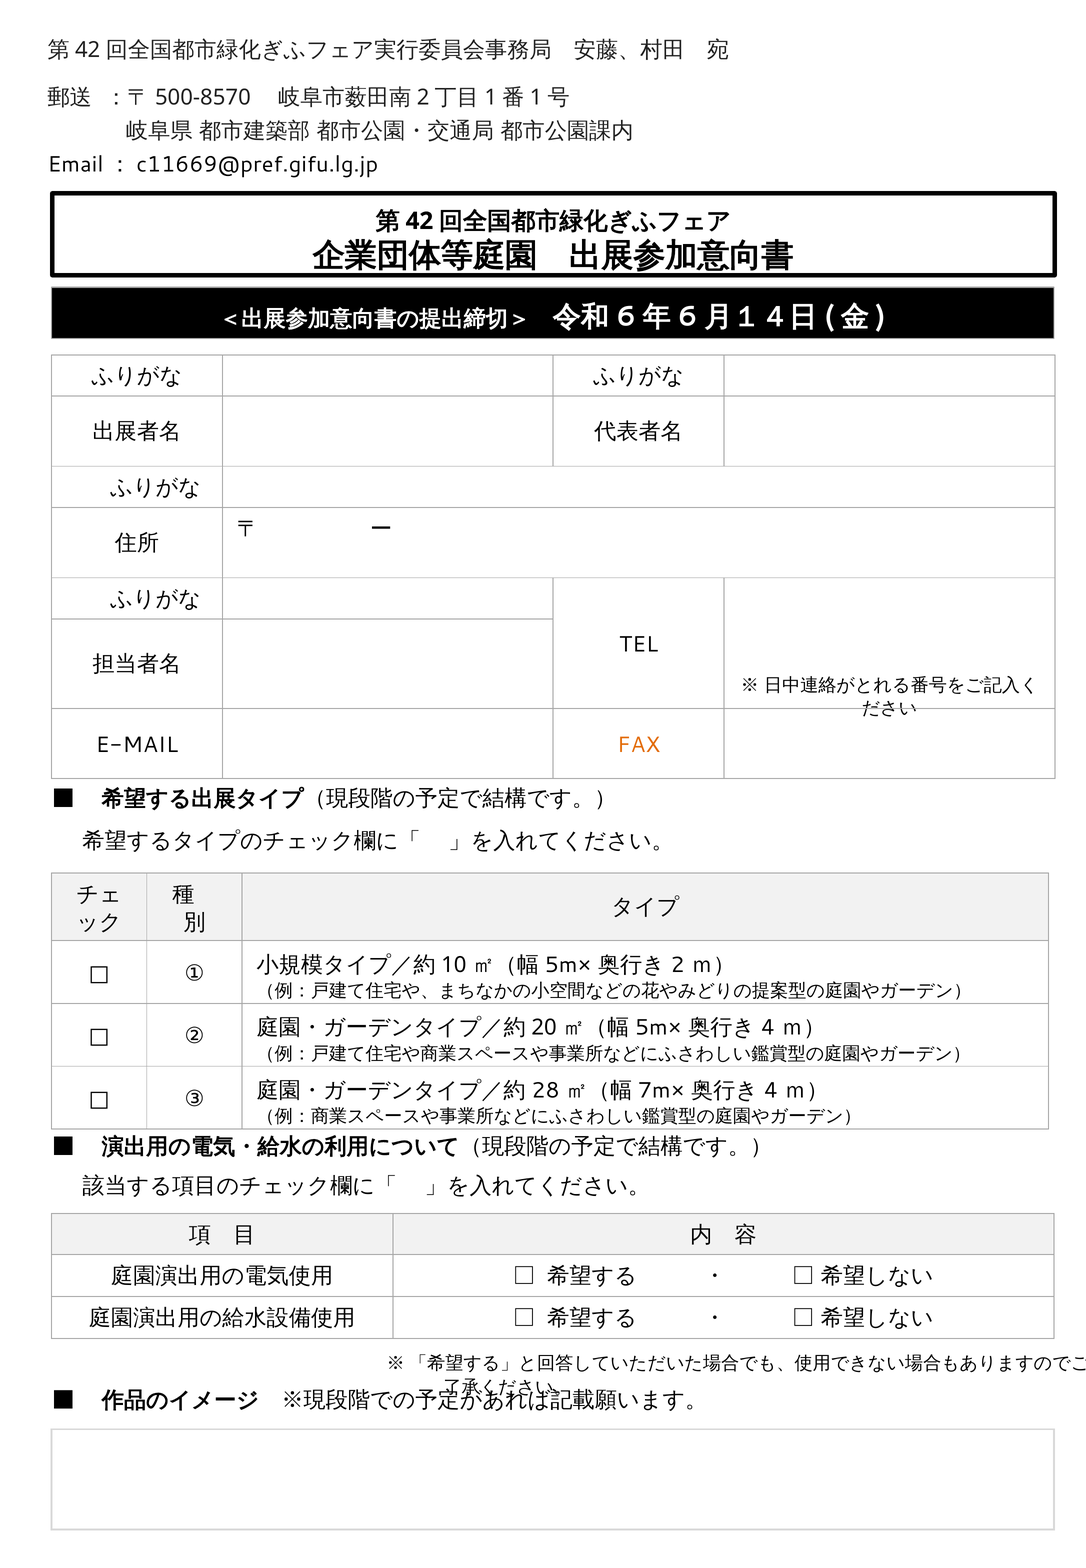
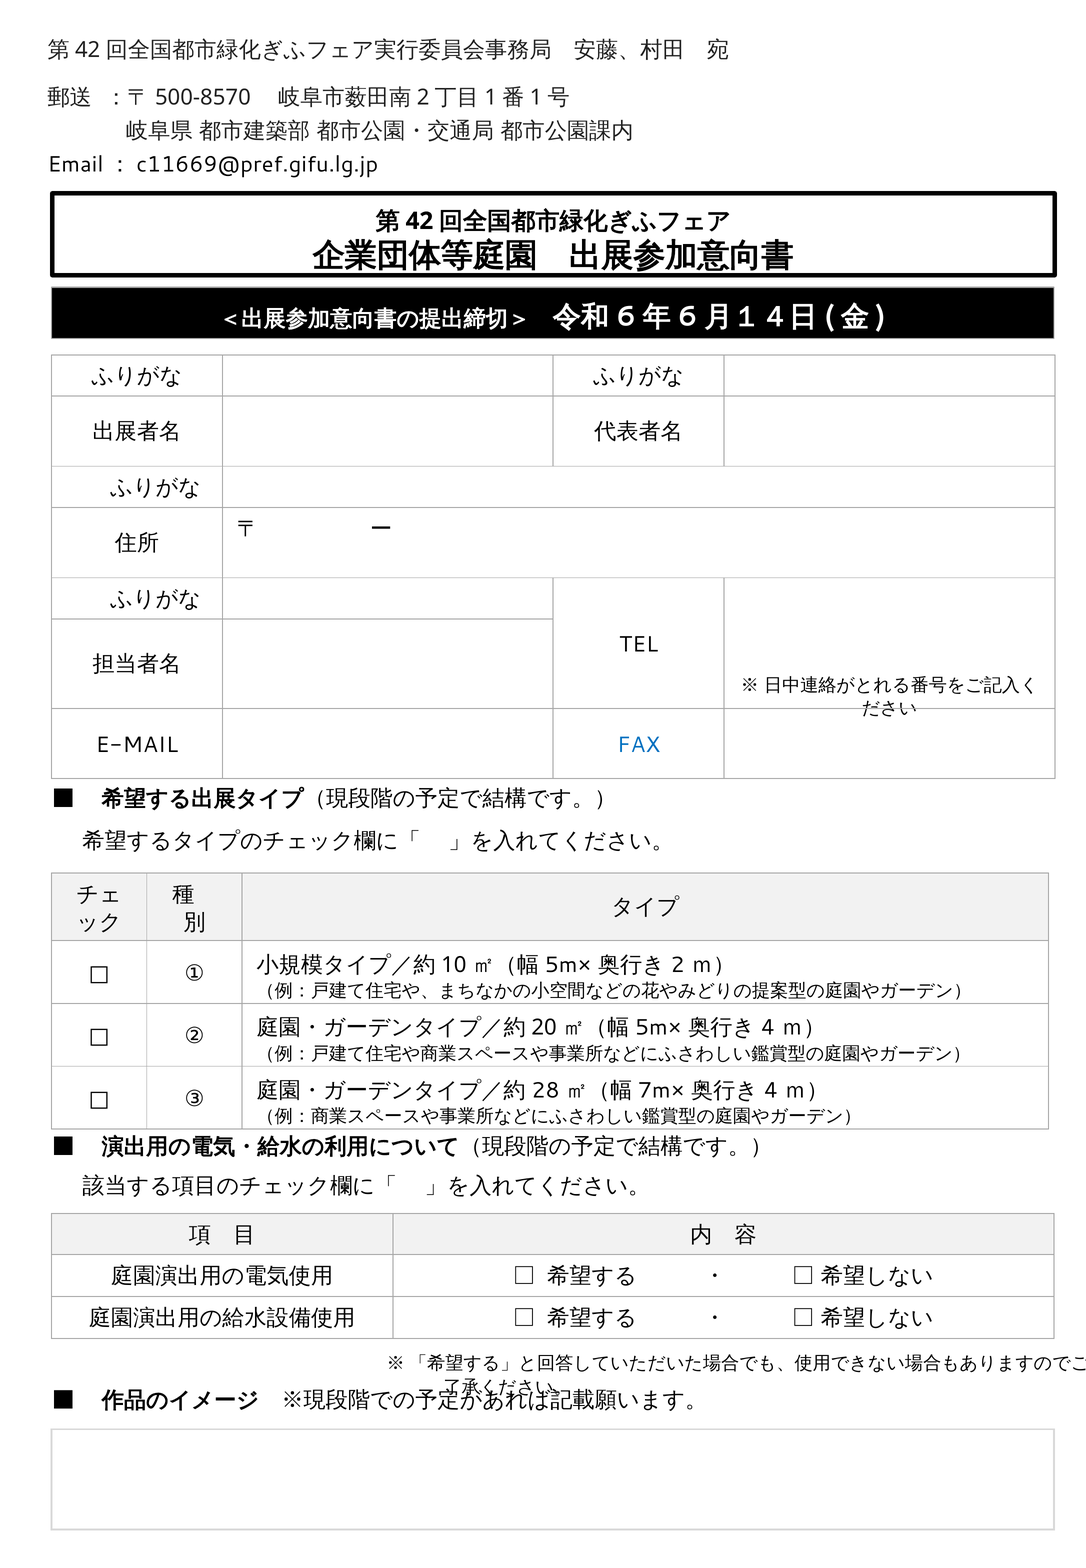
FAX colour: orange -> blue
